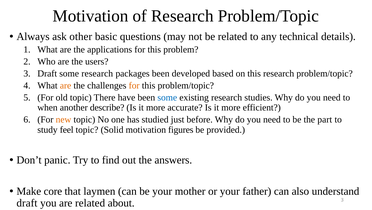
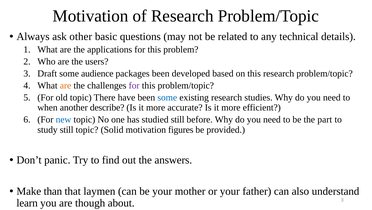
some research: research -> audience
for at (134, 85) colour: orange -> purple
new colour: orange -> blue
studied just: just -> still
study feel: feel -> still
core: core -> than
draft at (27, 202): draft -> learn
are related: related -> though
